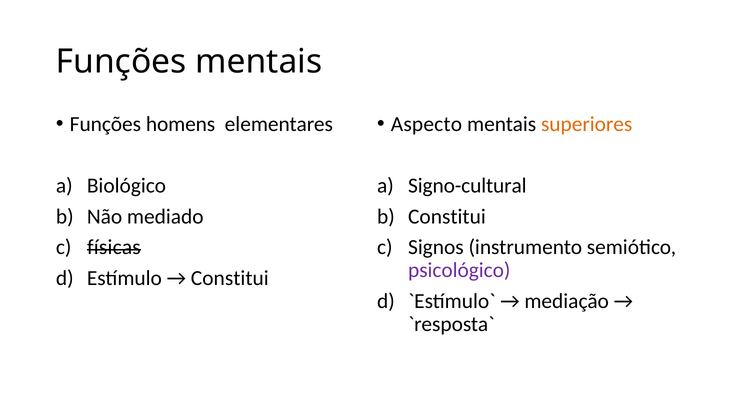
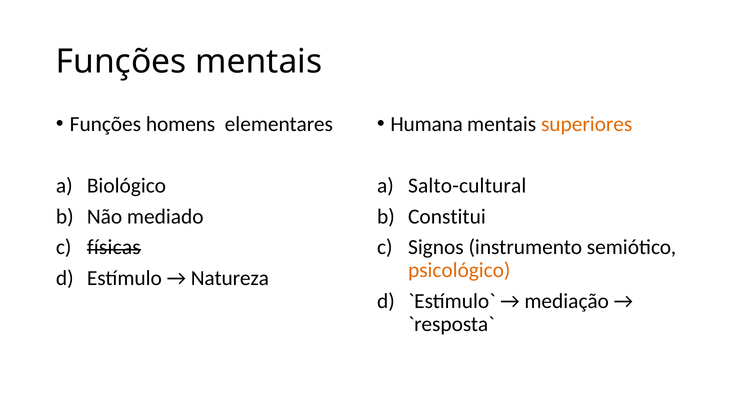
Aspecto: Aspecto -> Humana
Signo-cultural: Signo-cultural -> Salto-cultural
psicológico colour: purple -> orange
Constitui at (230, 278): Constitui -> Natureza
